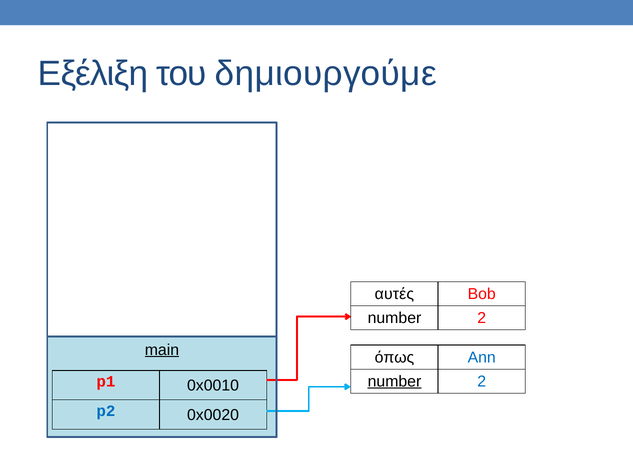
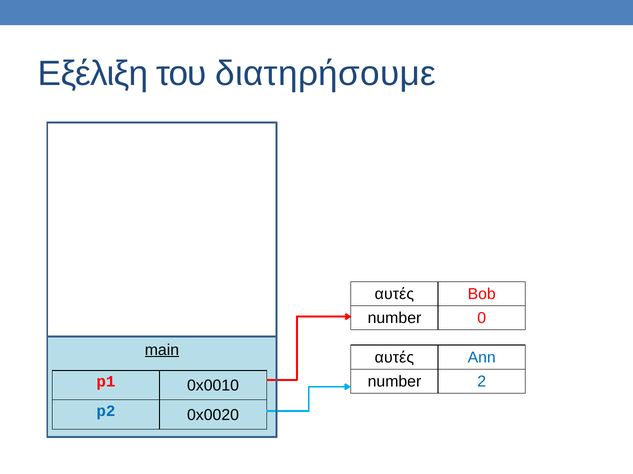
δημιουργούμε: δημιουργούμε -> διατηρήσουμε
2 at (482, 319): 2 -> 0
όπως at (394, 358): όπως -> αυτές
number at (394, 382) underline: present -> none
